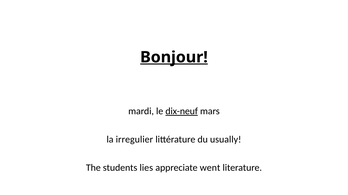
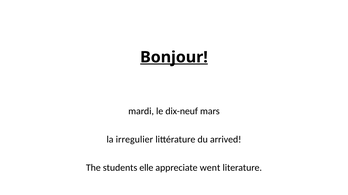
dix-neuf underline: present -> none
usually: usually -> arrived
lies: lies -> elle
